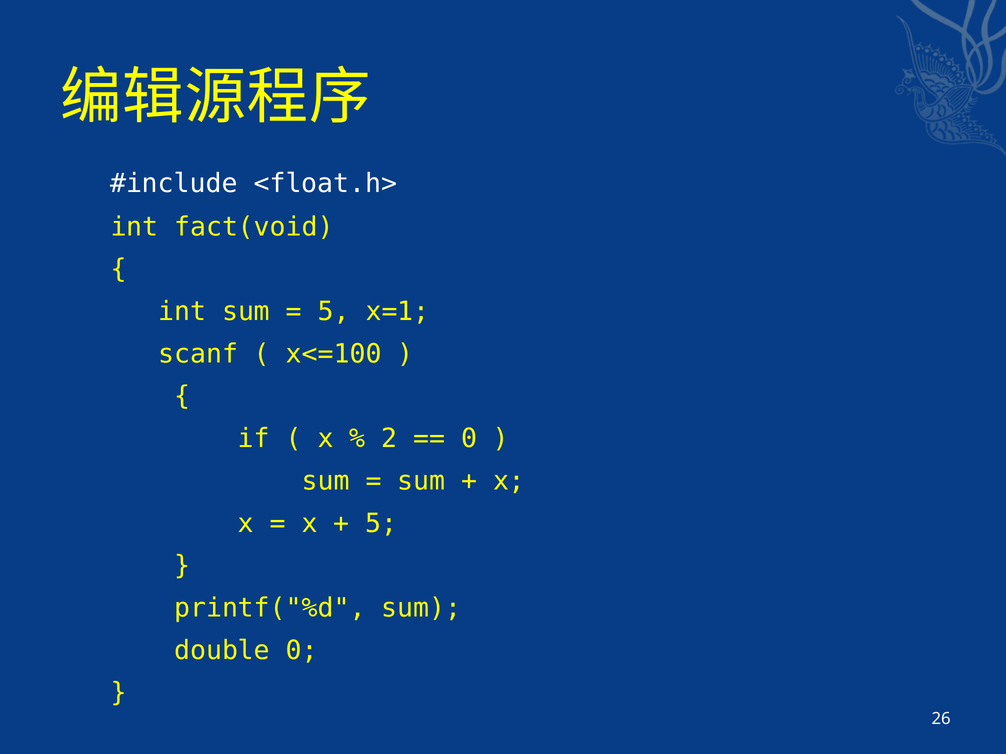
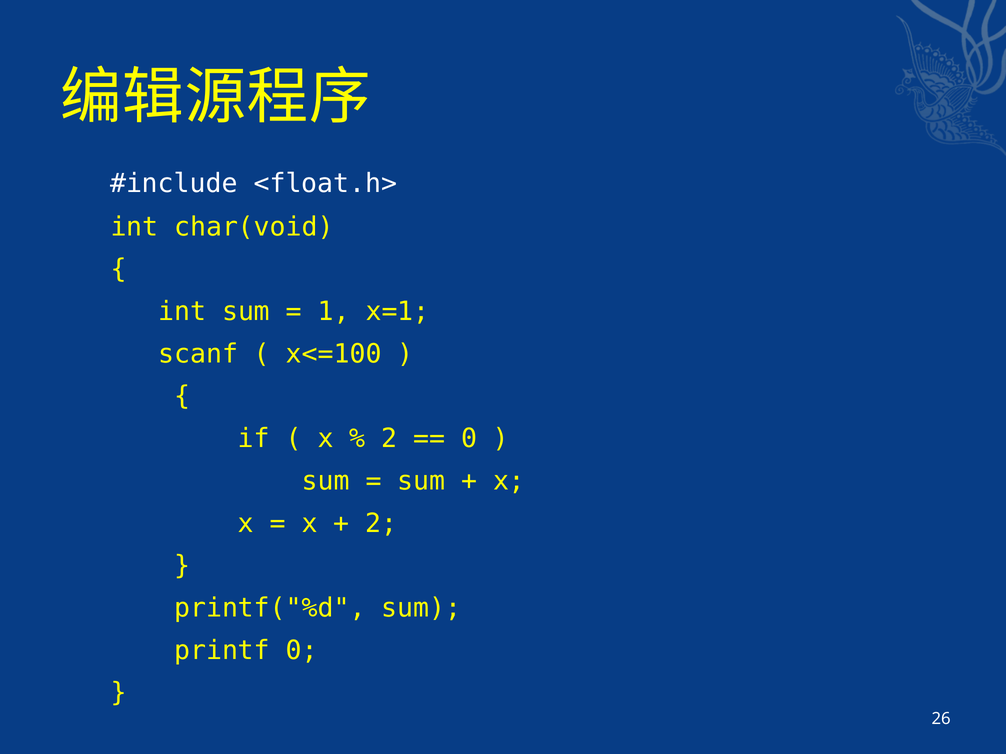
fact(void: fact(void -> char(void
5 at (334, 312): 5 -> 1
5 at (381, 524): 5 -> 2
double: double -> printf
